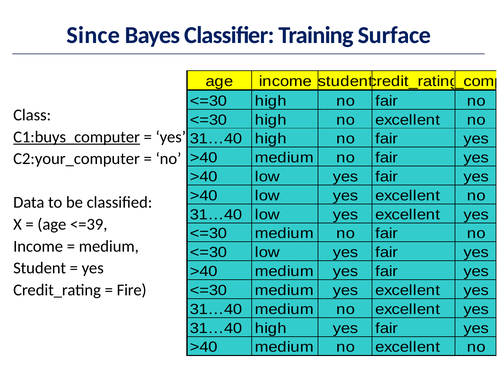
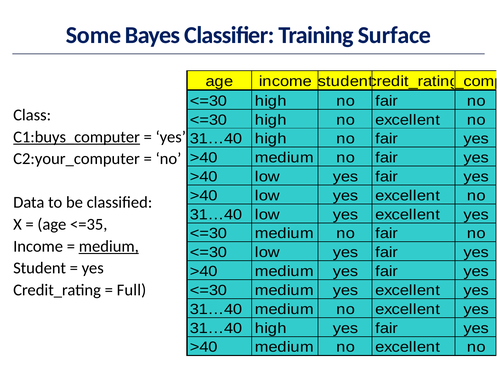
Since: Since -> Some
<=39: <=39 -> <=35
medium at (109, 246) underline: none -> present
Fire: Fire -> Full
